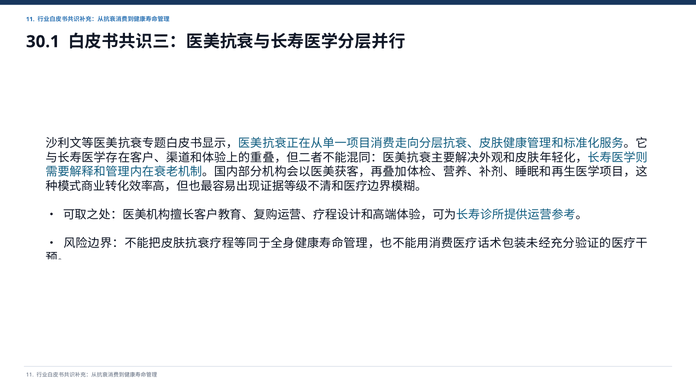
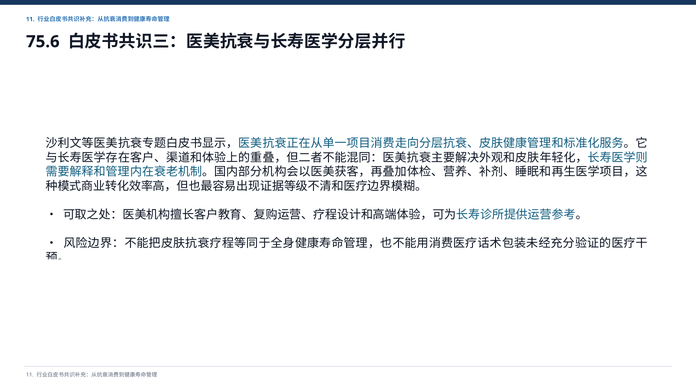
30.1: 30.1 -> 75.6
